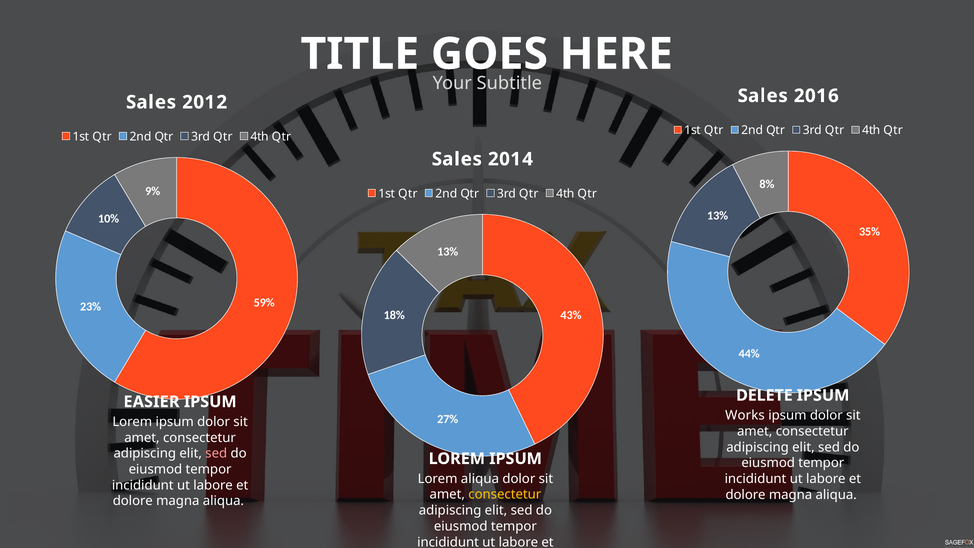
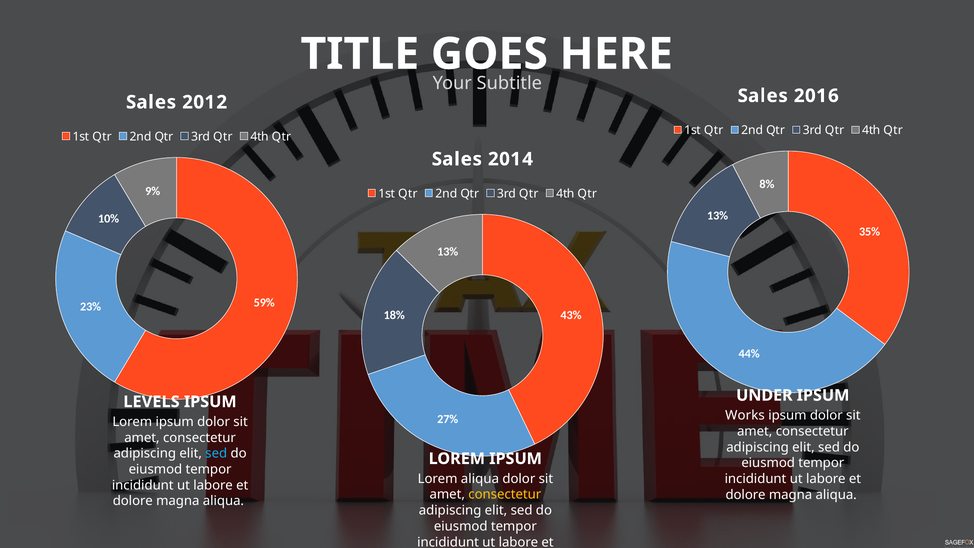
DELETE: DELETE -> UNDER
EASIER: EASIER -> LEVELS
sed at (216, 453) colour: pink -> light blue
